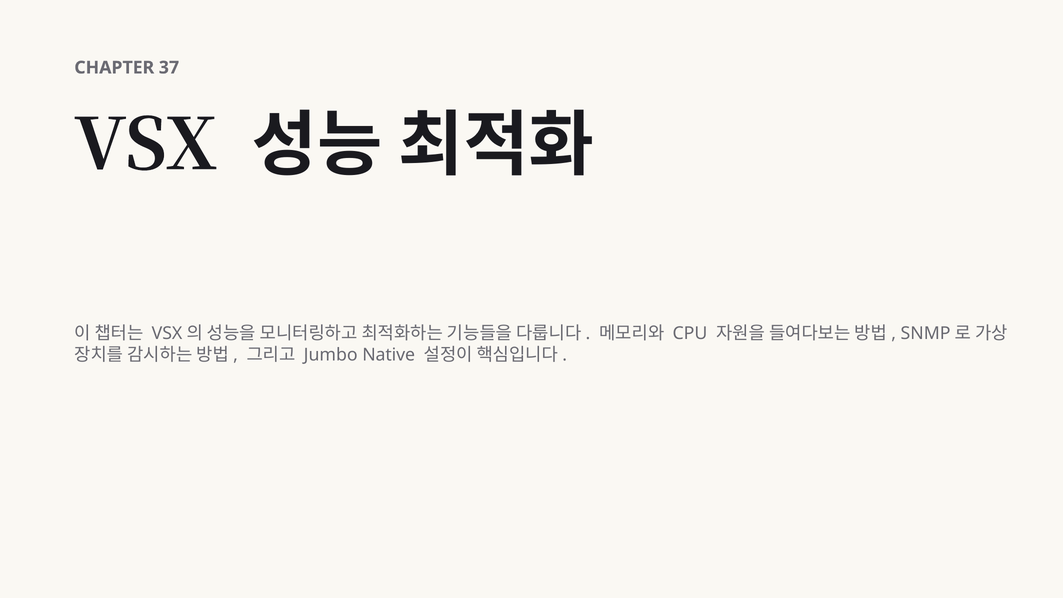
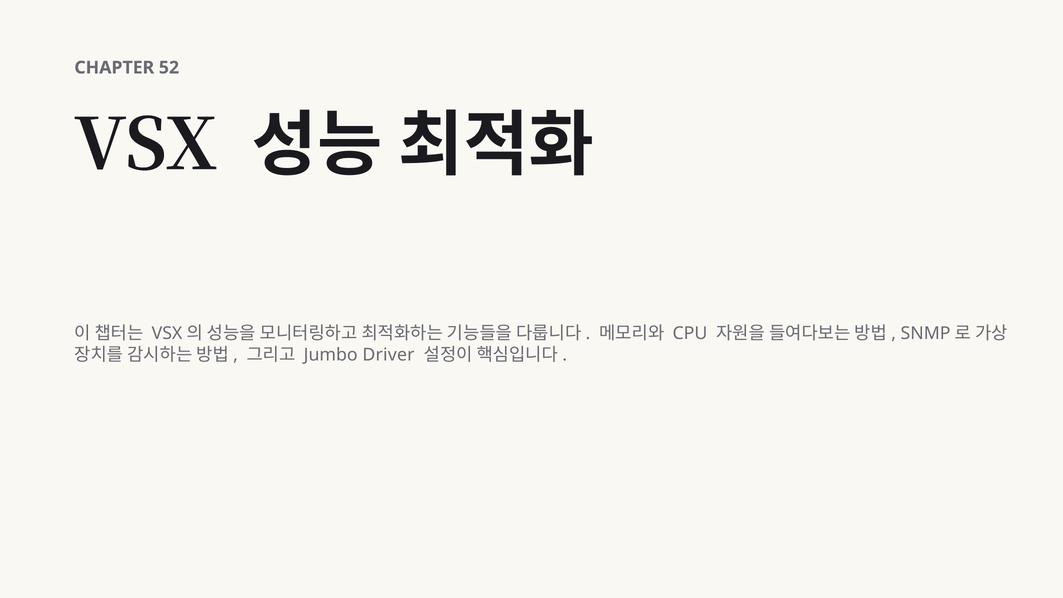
37: 37 -> 52
Native: Native -> Driver
